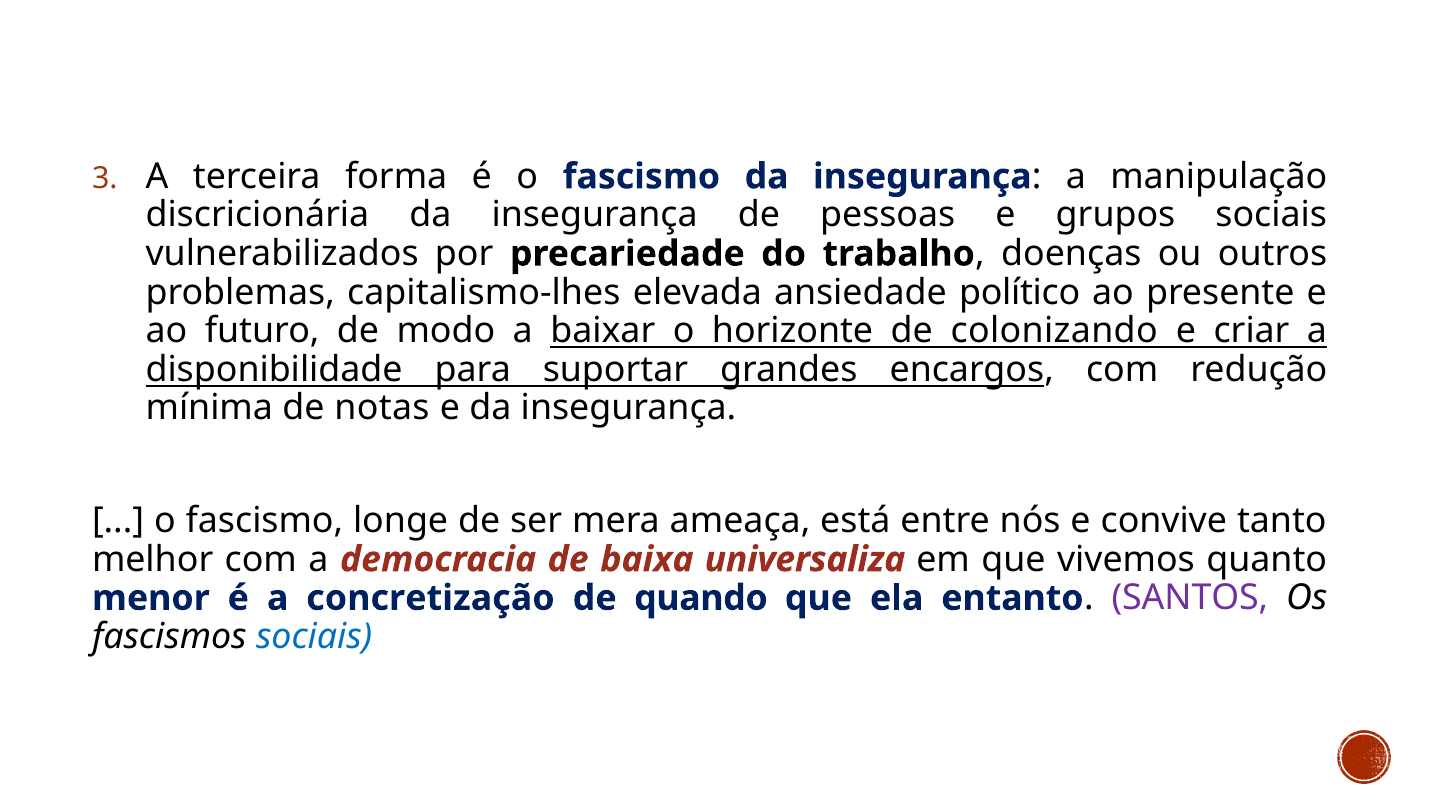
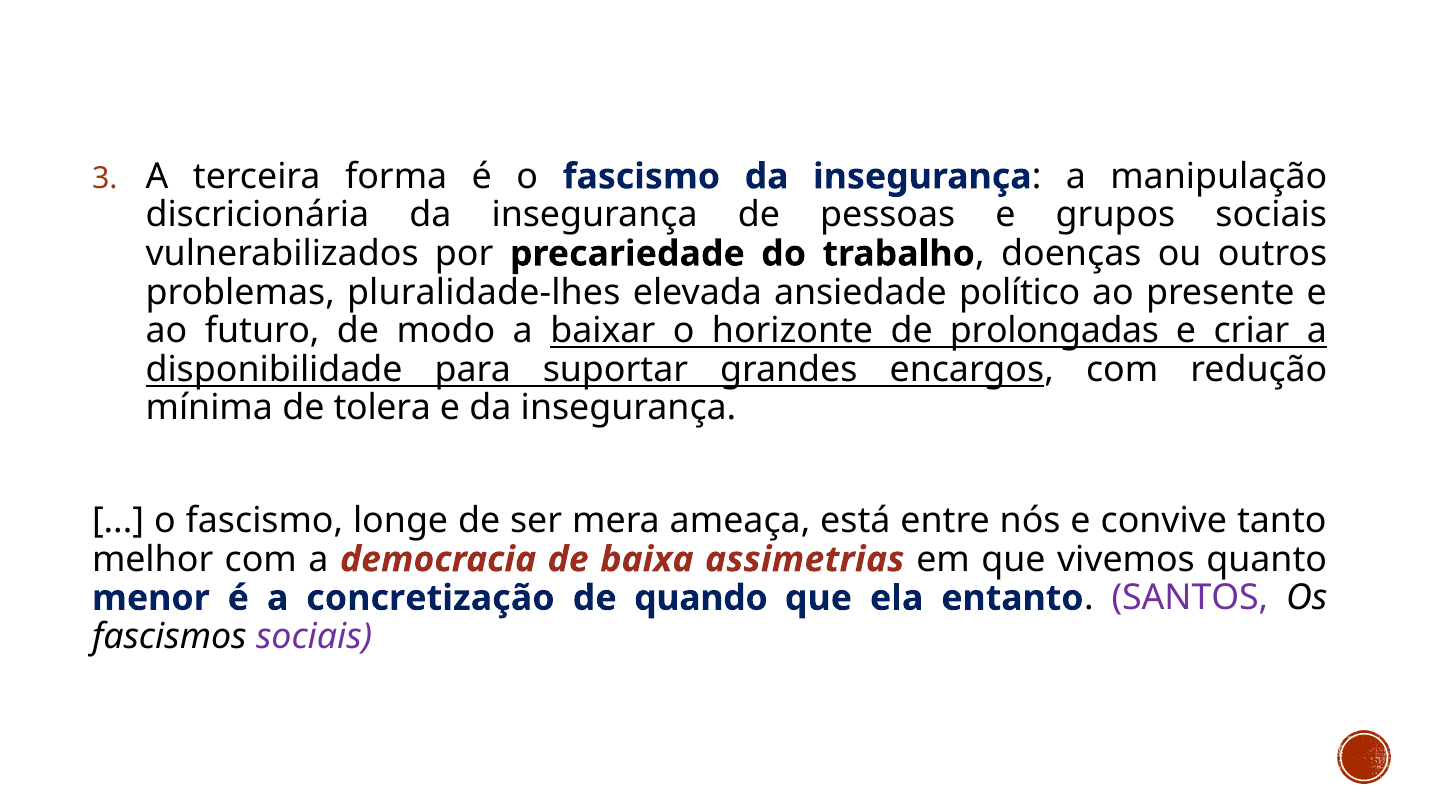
capitalismo-lhes: capitalismo-lhes -> pluralidade-lhes
colonizando: colonizando -> prolongadas
notas: notas -> tolera
universaliza: universaliza -> assimetrias
sociais at (314, 637) colour: blue -> purple
